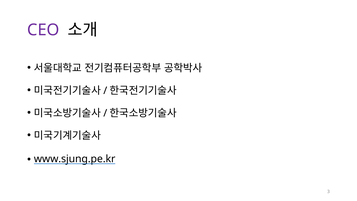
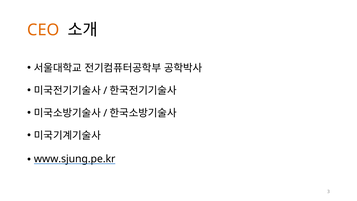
CEO colour: purple -> orange
